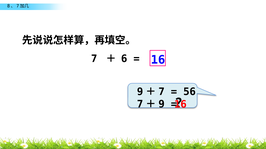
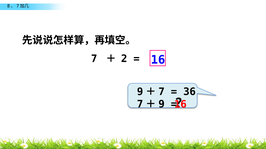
6: 6 -> 2
56: 56 -> 36
